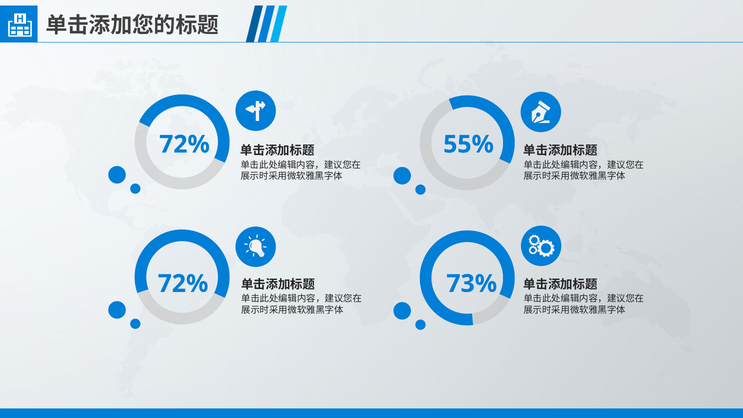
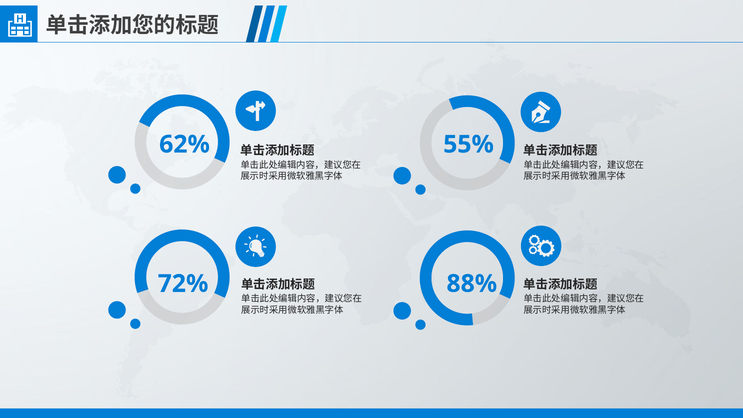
72% at (185, 144): 72% -> 62%
73%: 73% -> 88%
